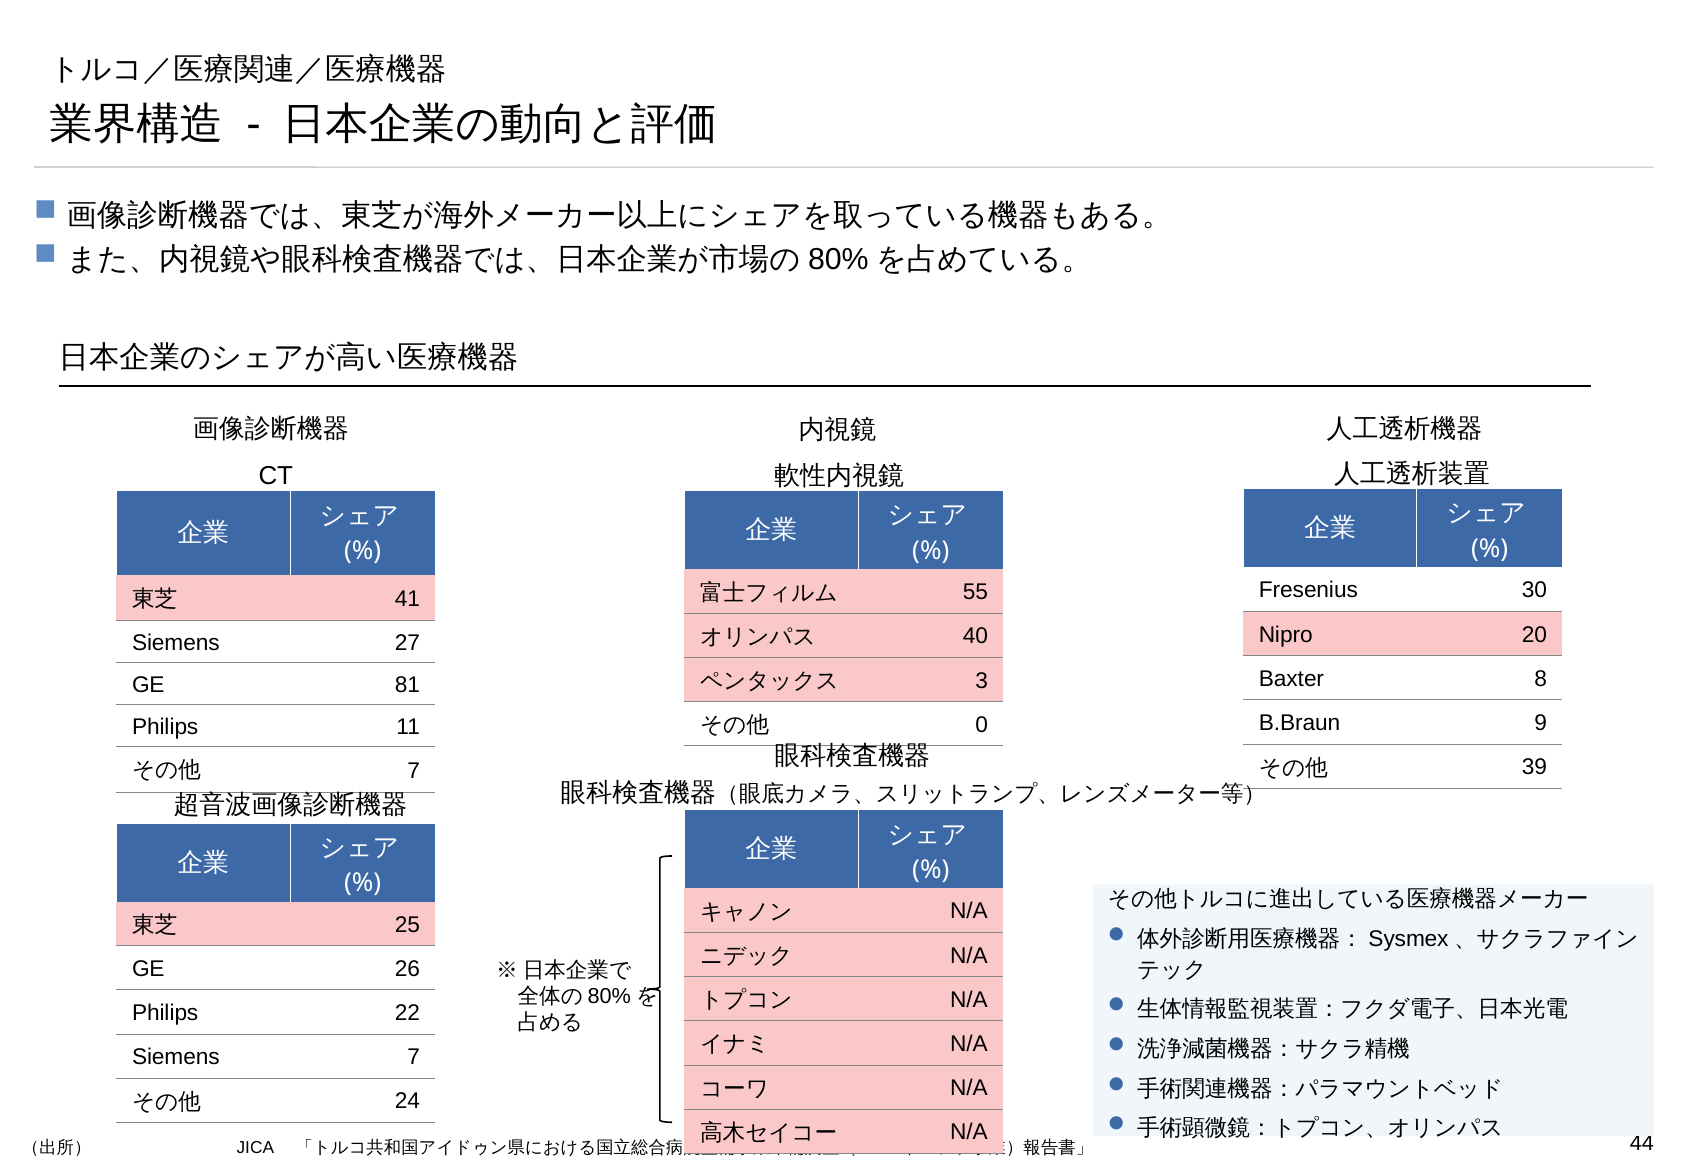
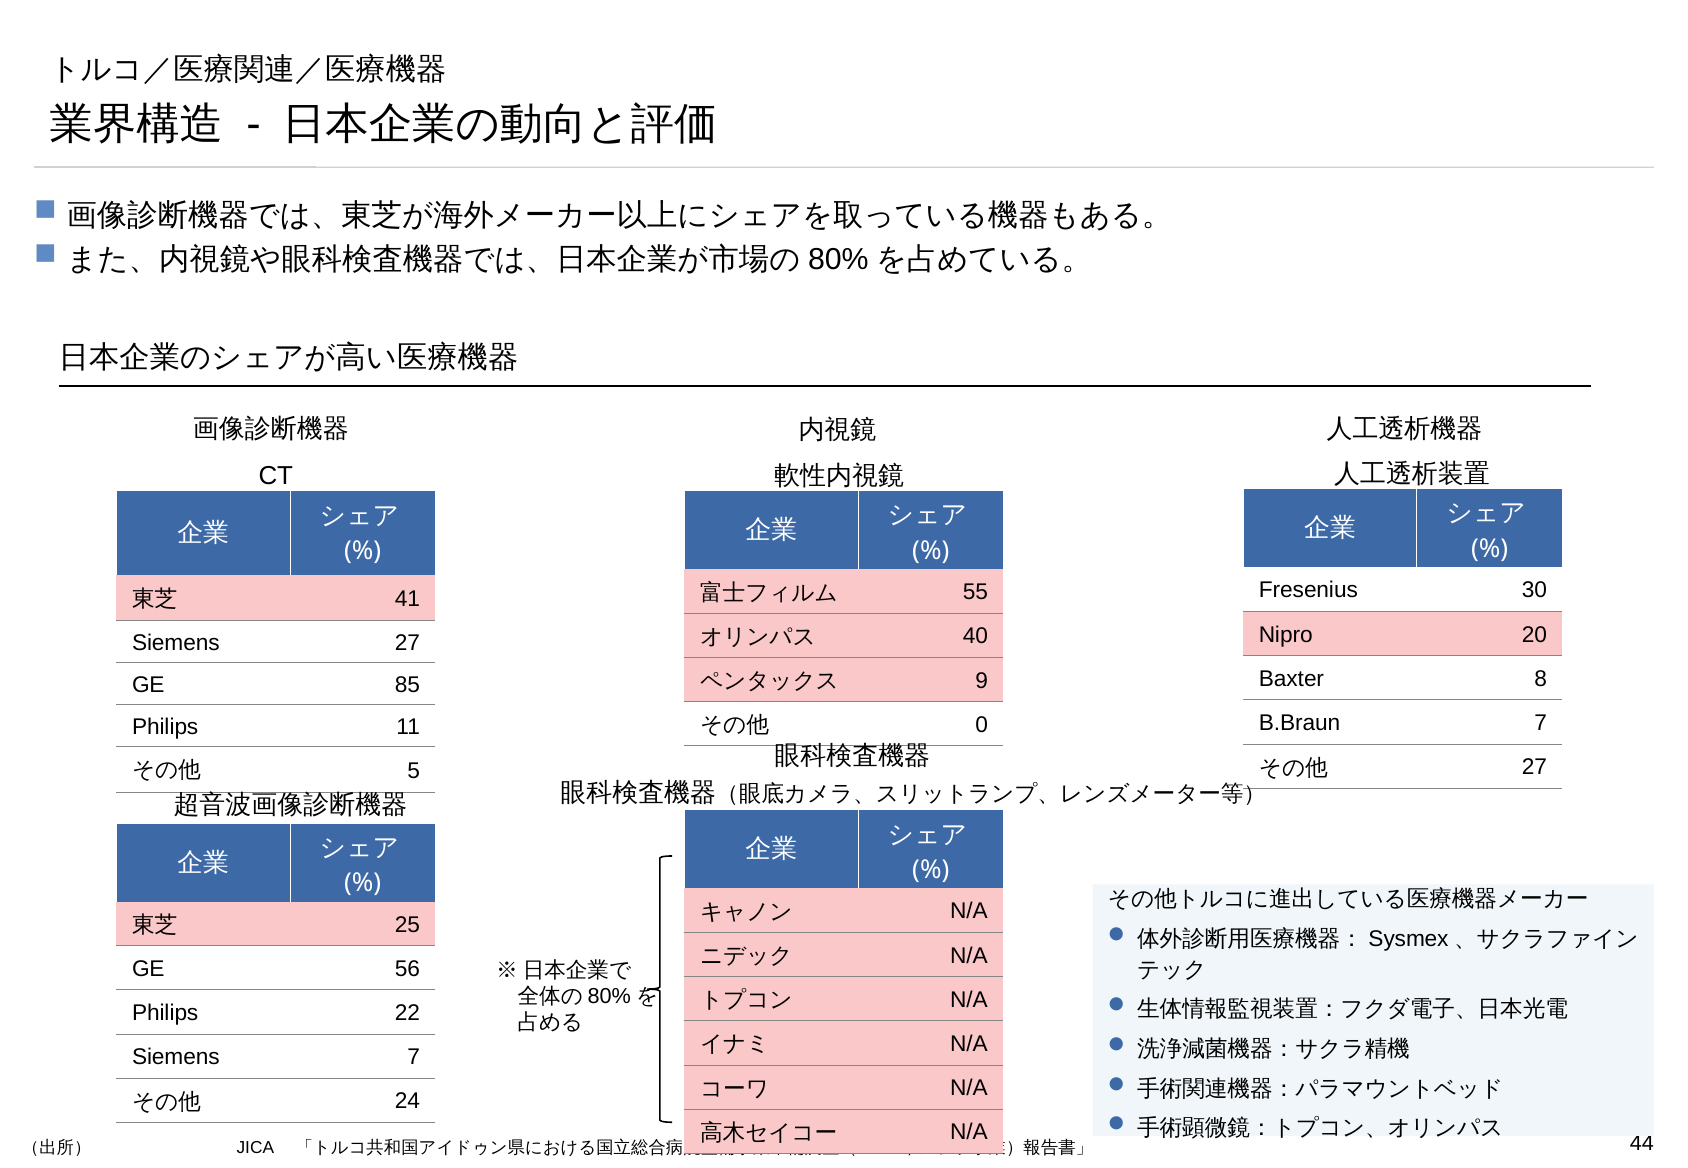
3: 3 -> 9
81: 81 -> 85
B.Braun 9: 9 -> 7
39 at (1534, 768): 39 -> 27
7 at (414, 771): 7 -> 5
26: 26 -> 56
